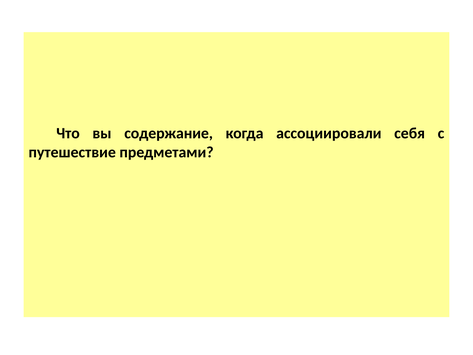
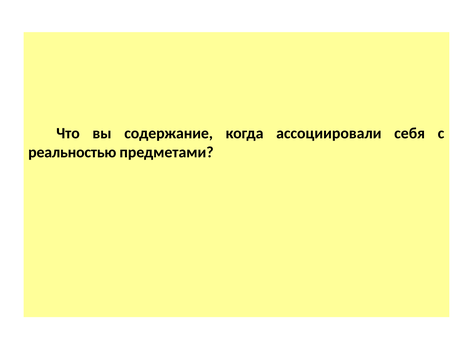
путешествие: путешествие -> реальностью
